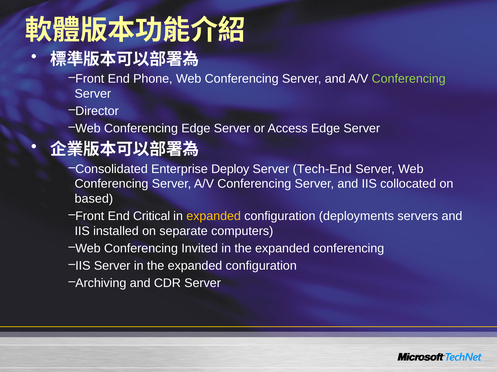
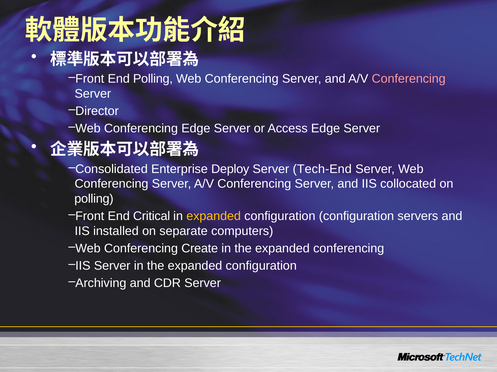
End Phone: Phone -> Polling
Conferencing at (409, 79) colour: light green -> pink
based at (94, 199): based -> polling
configuration deployments: deployments -> configuration
Invited: Invited -> Create
